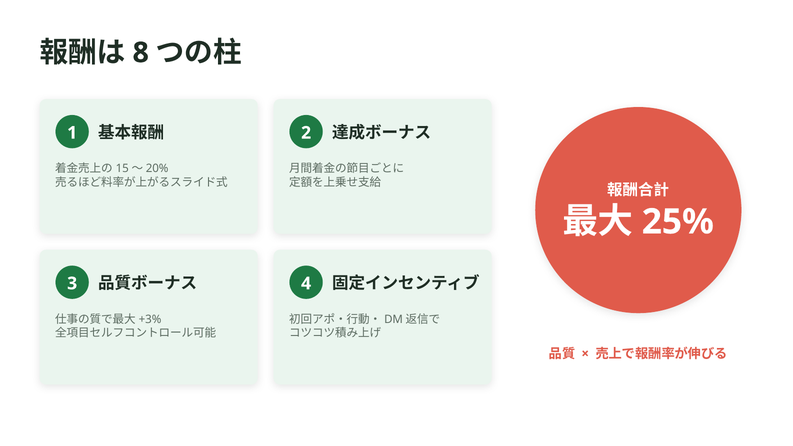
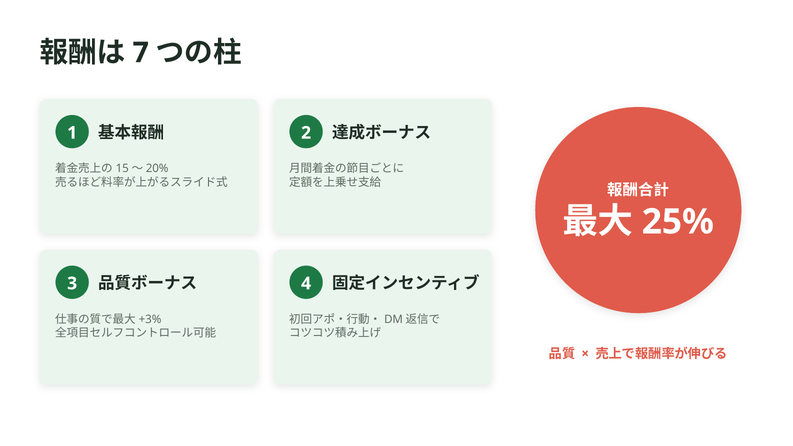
8: 8 -> 7
